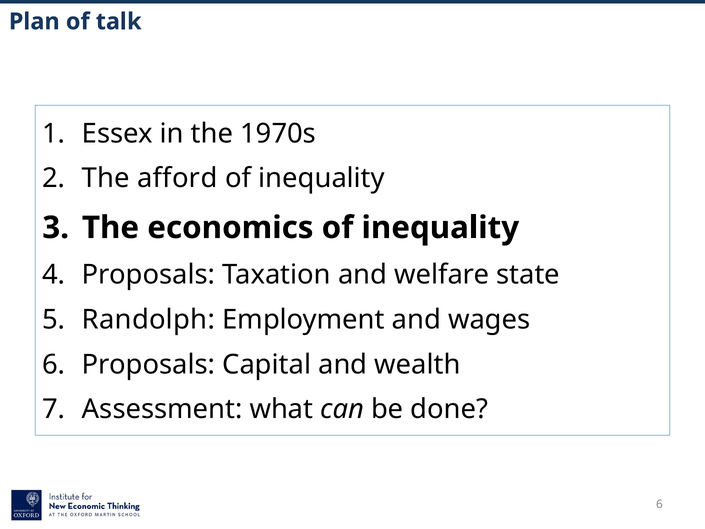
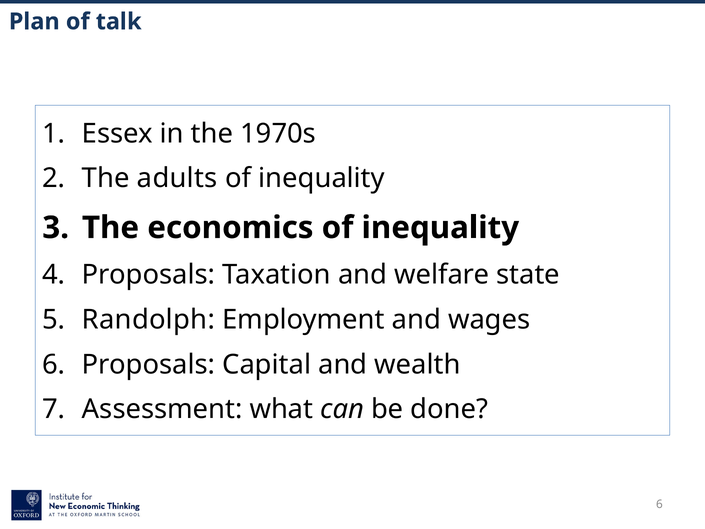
afford: afford -> adults
